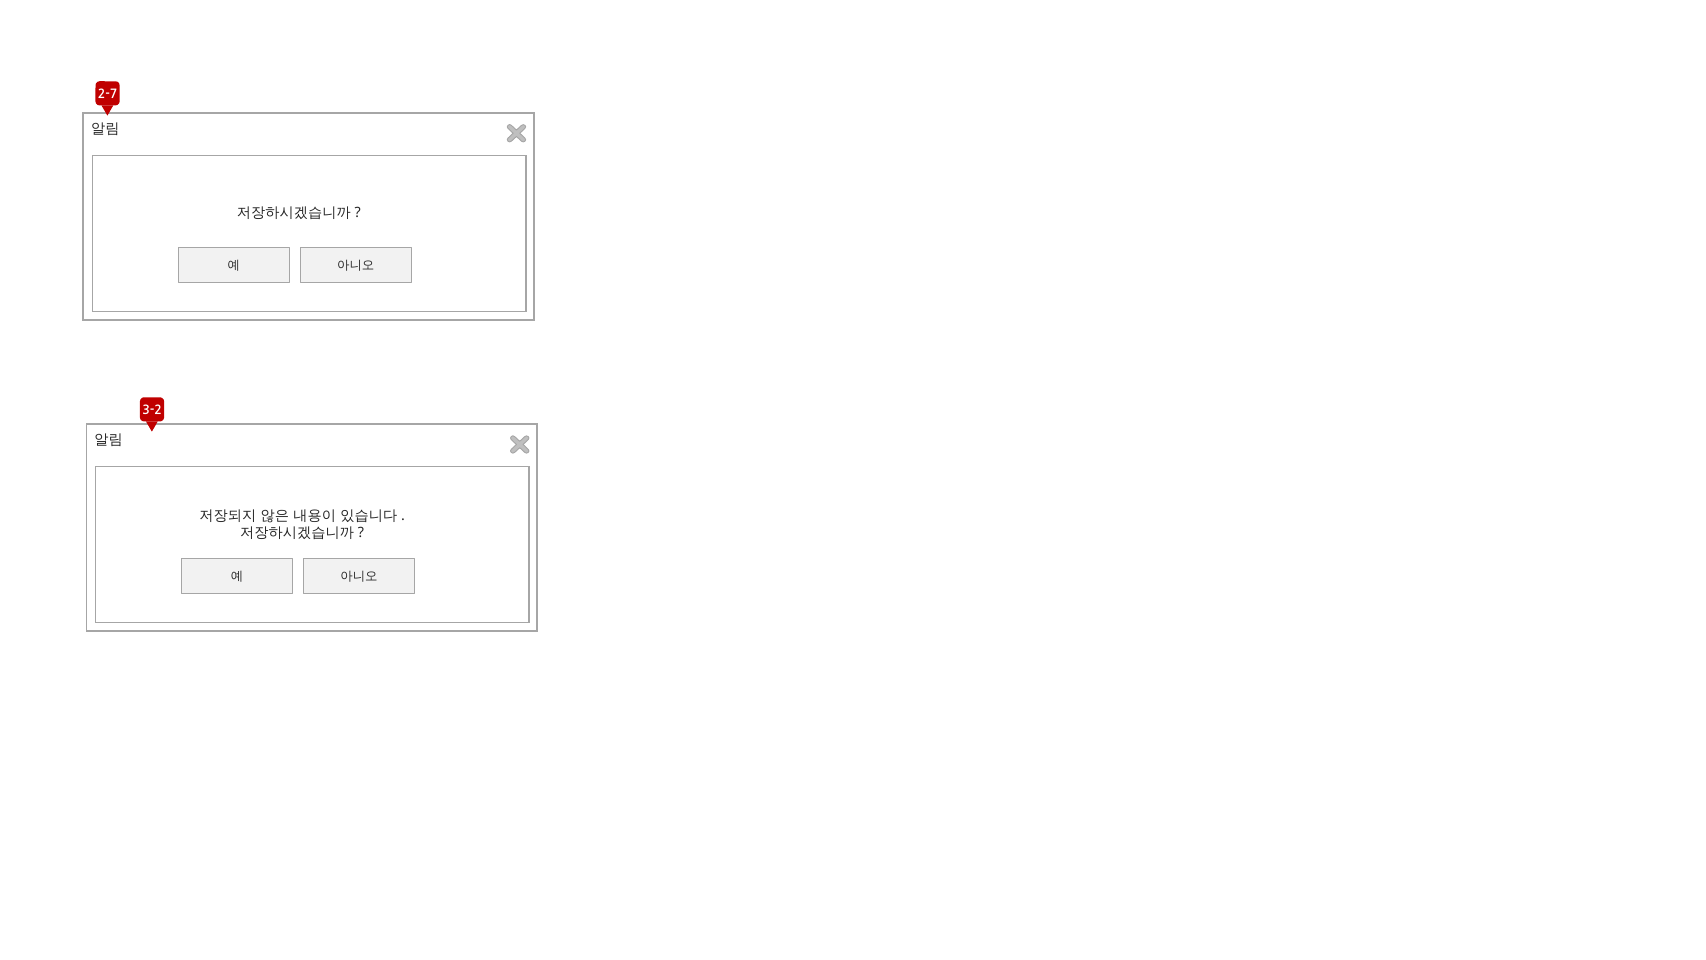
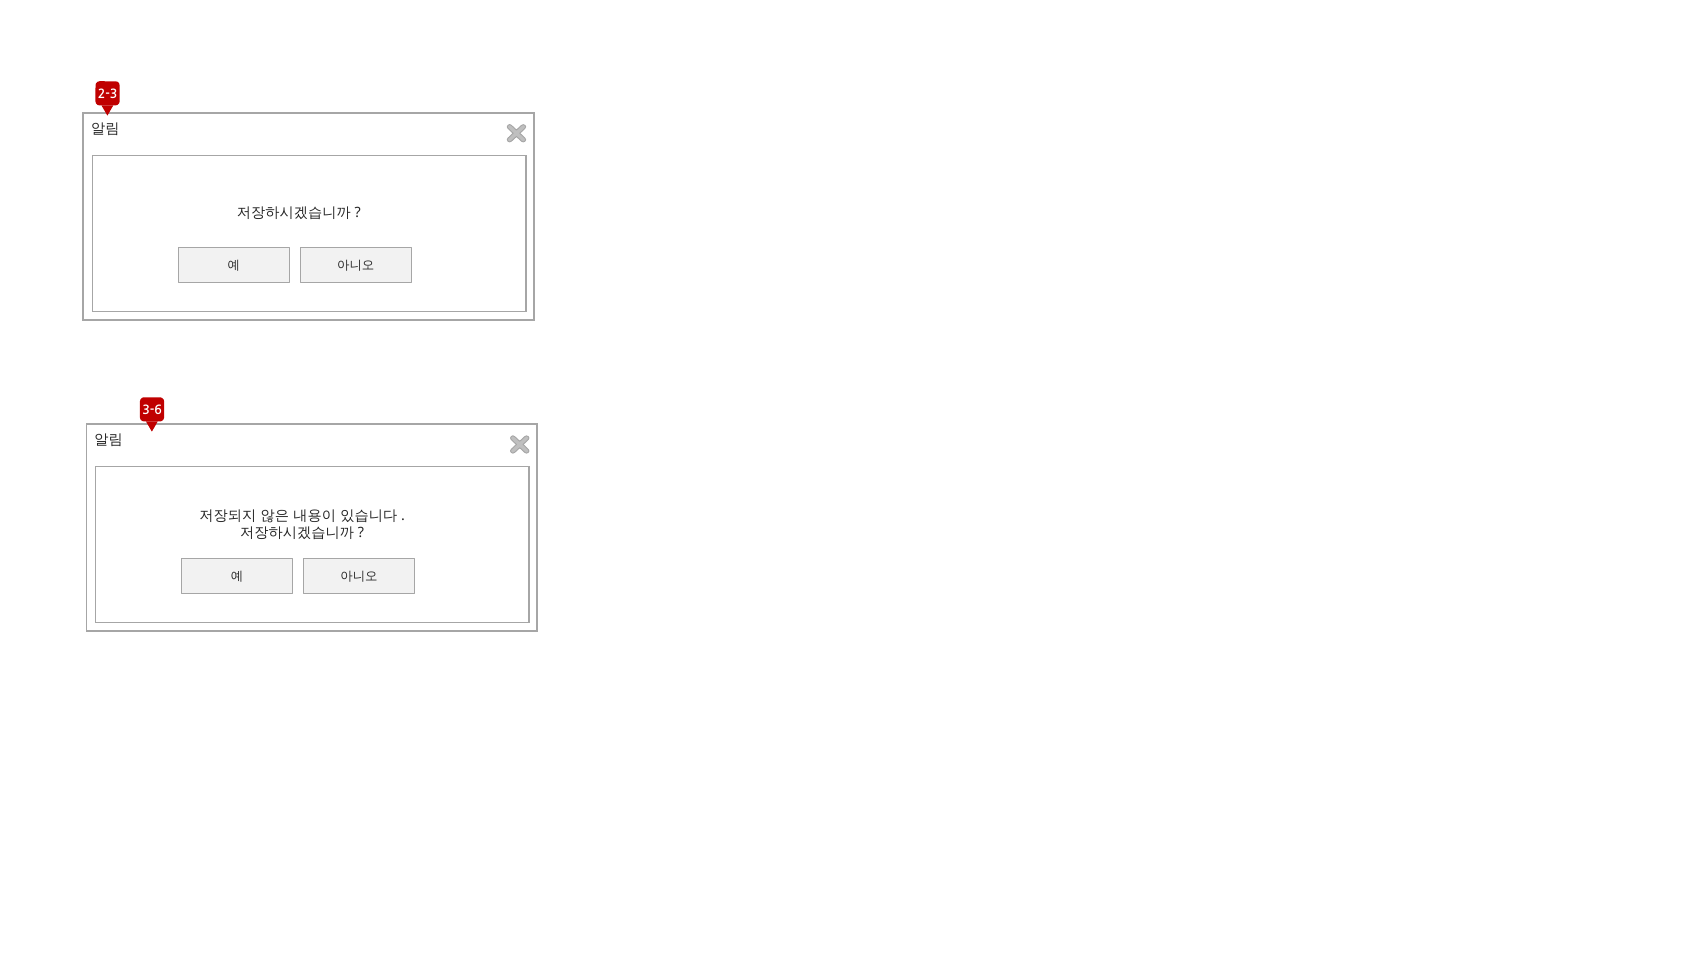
2-7: 2-7 -> 2-3
3-2: 3-2 -> 3-6
